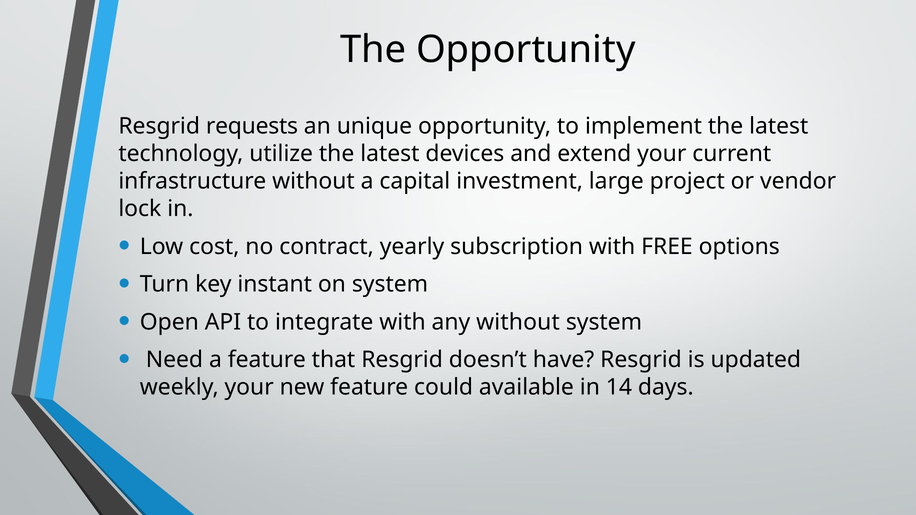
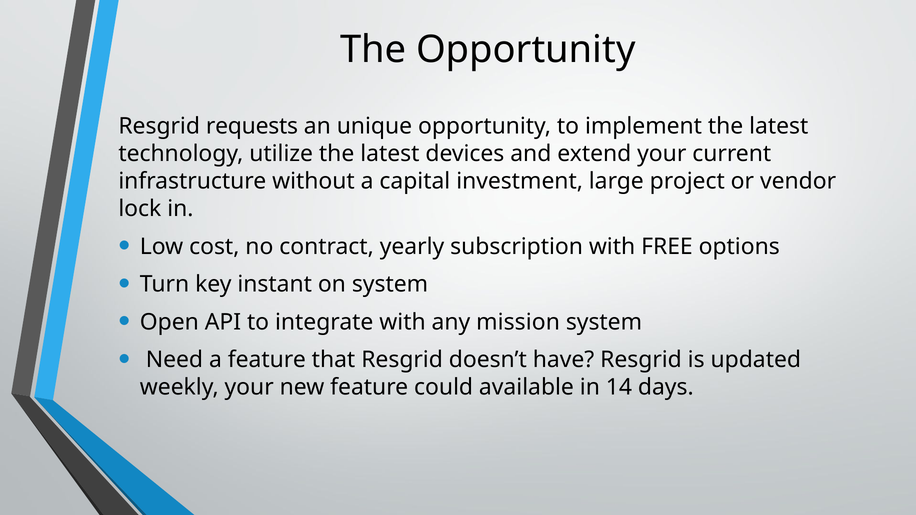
any without: without -> mission
